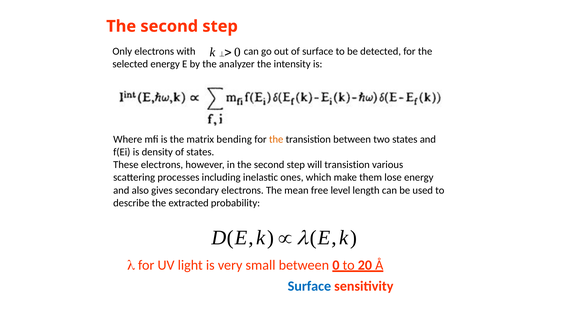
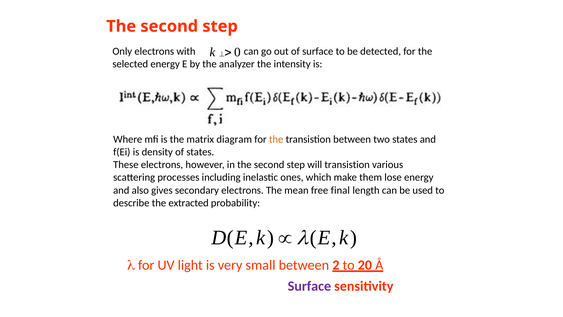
bending: bending -> diagram
level: level -> final
between 0: 0 -> 2
Surface at (309, 286) colour: blue -> purple
